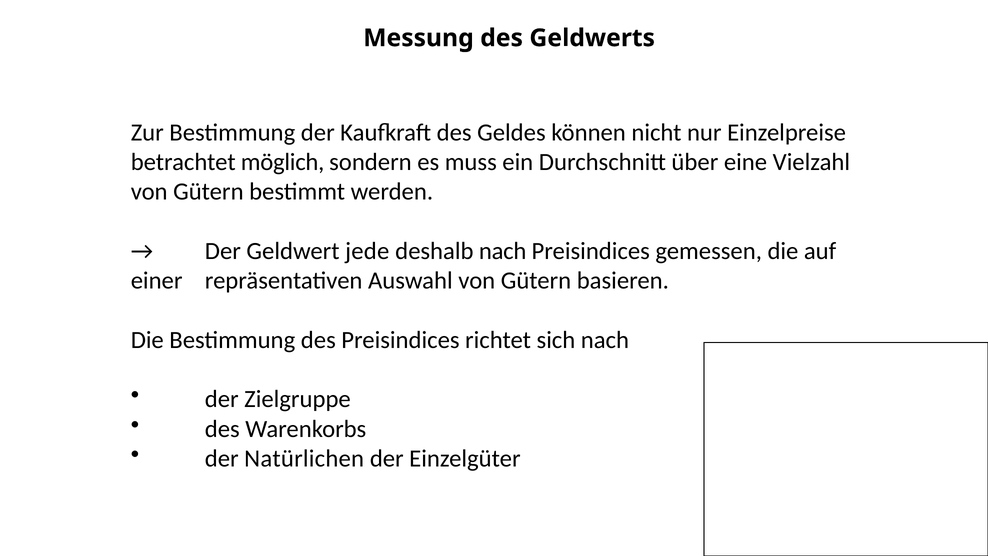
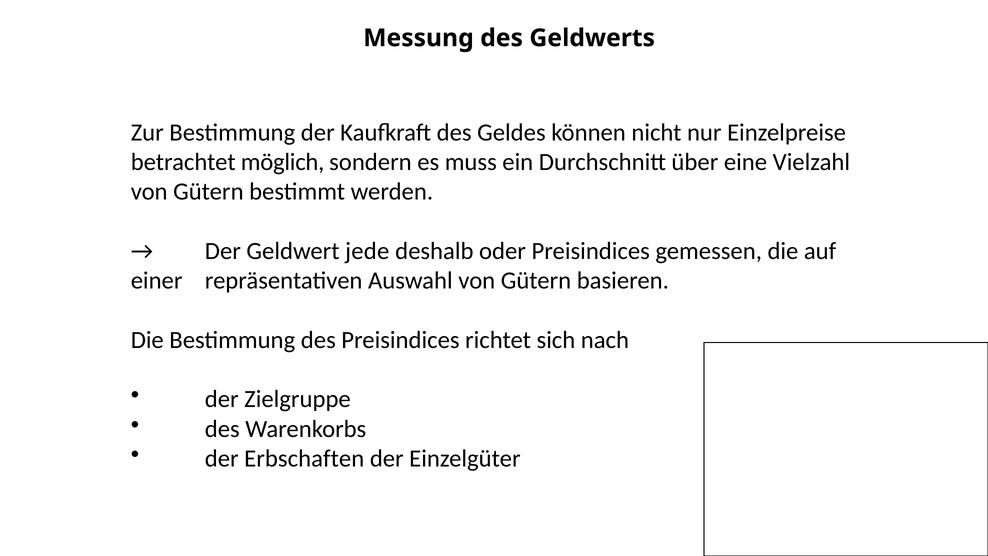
deshalb nach: nach -> oder
Natürlichen: Natürlichen -> Erbschaften
